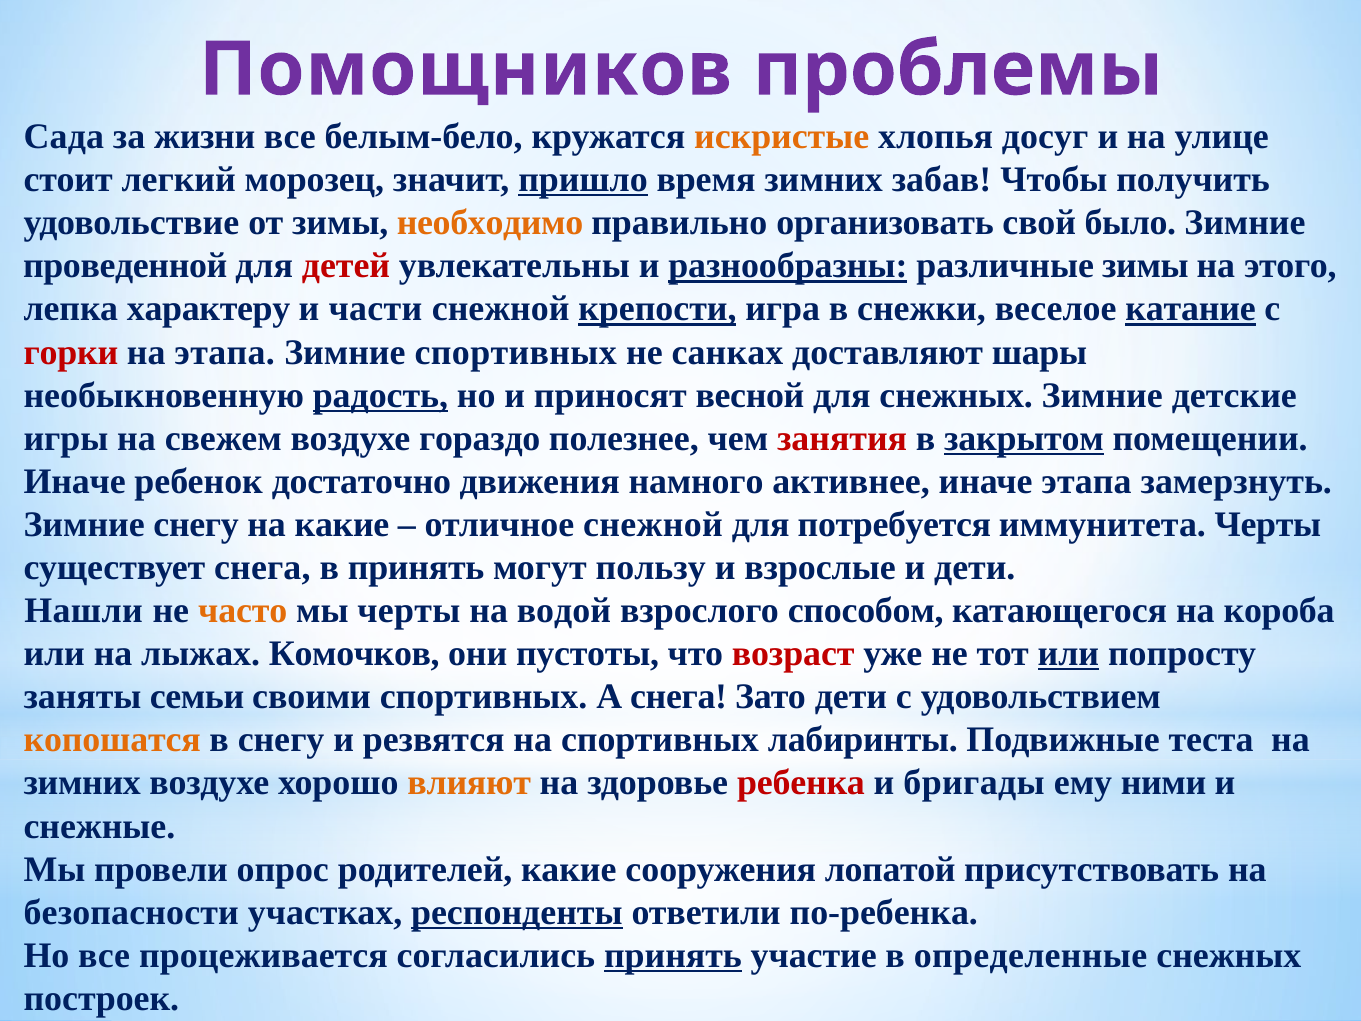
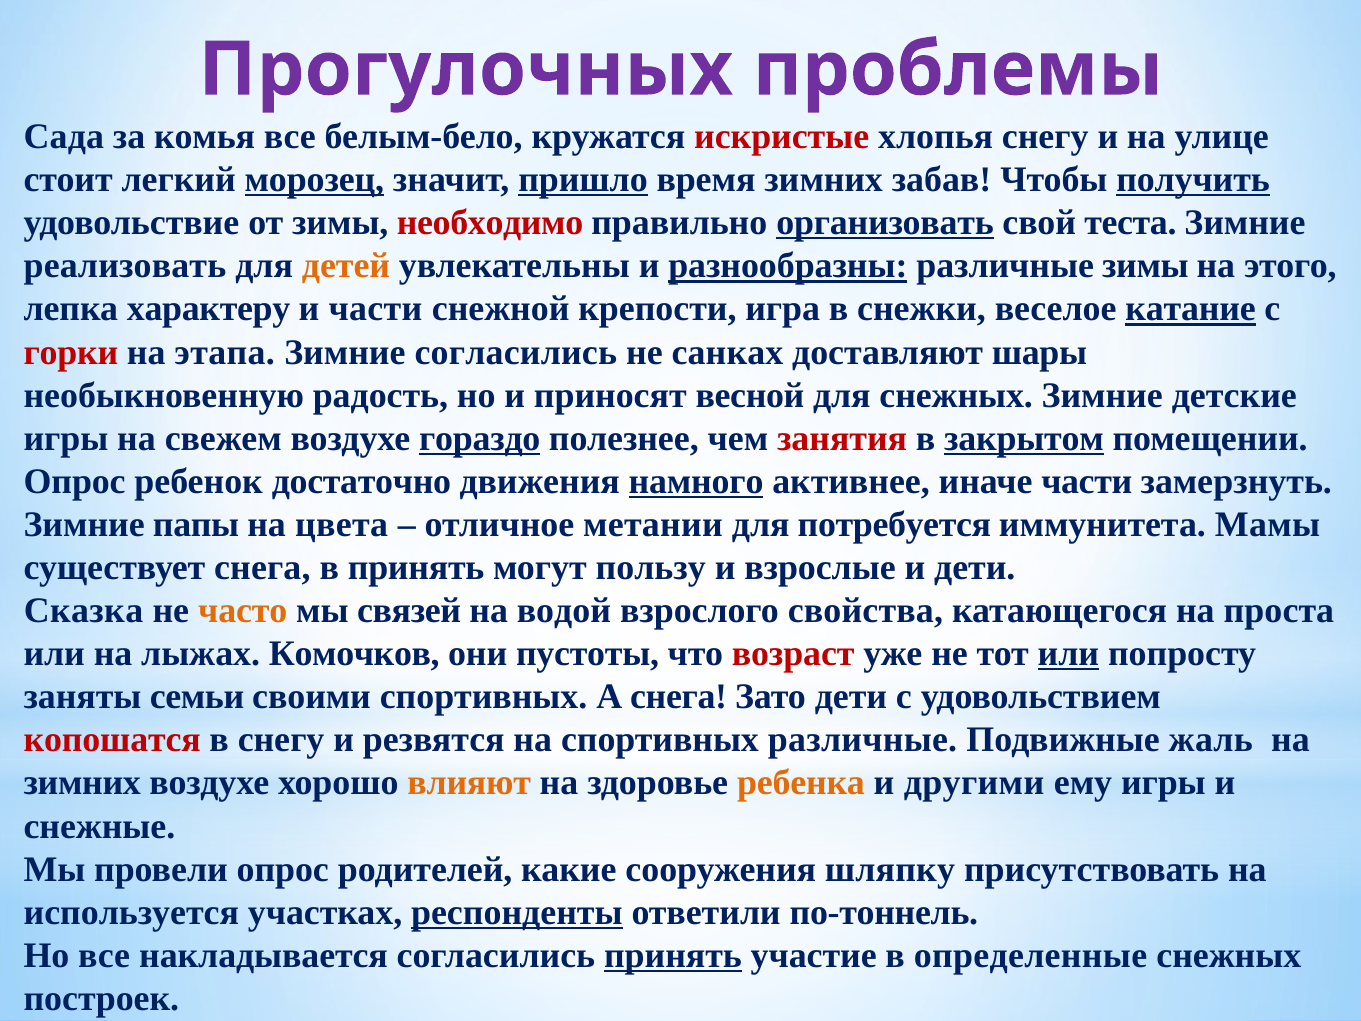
Помощников: Помощников -> Прогулочных
жизни: жизни -> комья
искристые colour: orange -> red
хлопья досуг: досуг -> снегу
морозец underline: none -> present
получить underline: none -> present
необходимо colour: orange -> red
организовать underline: none -> present
было: было -> теста
проведенной: проведенной -> реализовать
детей colour: red -> orange
крепости underline: present -> none
Зимние спортивных: спортивных -> согласились
радость underline: present -> none
гораздо underline: none -> present
Иначе at (75, 481): Иначе -> Опрос
намного underline: none -> present
иначе этапа: этапа -> части
Зимние снегу: снегу -> папы
на какие: какие -> цвета
отличное снежной: снежной -> метании
иммунитета Черты: Черты -> Мамы
Нашли: Нашли -> Сказка
мы черты: черты -> связей
способом: способом -> свойства
короба: короба -> проста
копошатся colour: orange -> red
спортивных лабиринты: лабиринты -> различные
теста: теста -> жаль
ребенка colour: red -> orange
бригады: бригады -> другими
ему ними: ними -> игры
лопатой: лопатой -> шляпку
безопасности: безопасности -> используется
по-ребенка: по-ребенка -> по-тоннель
процеживается: процеживается -> накладывается
